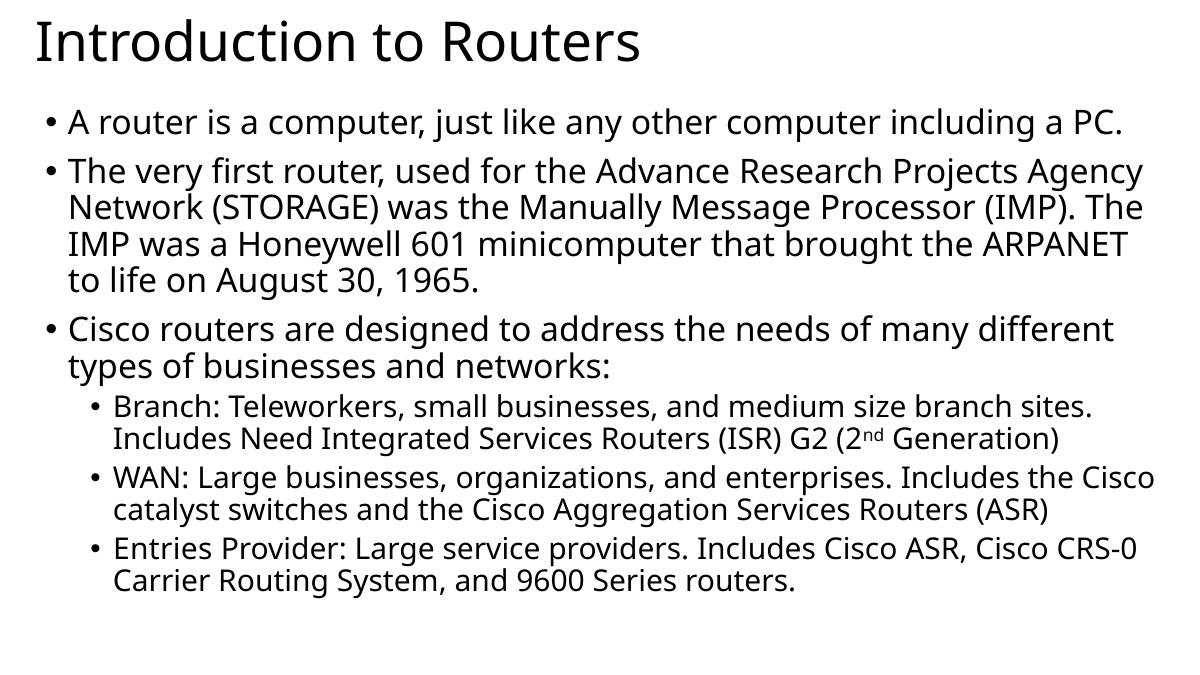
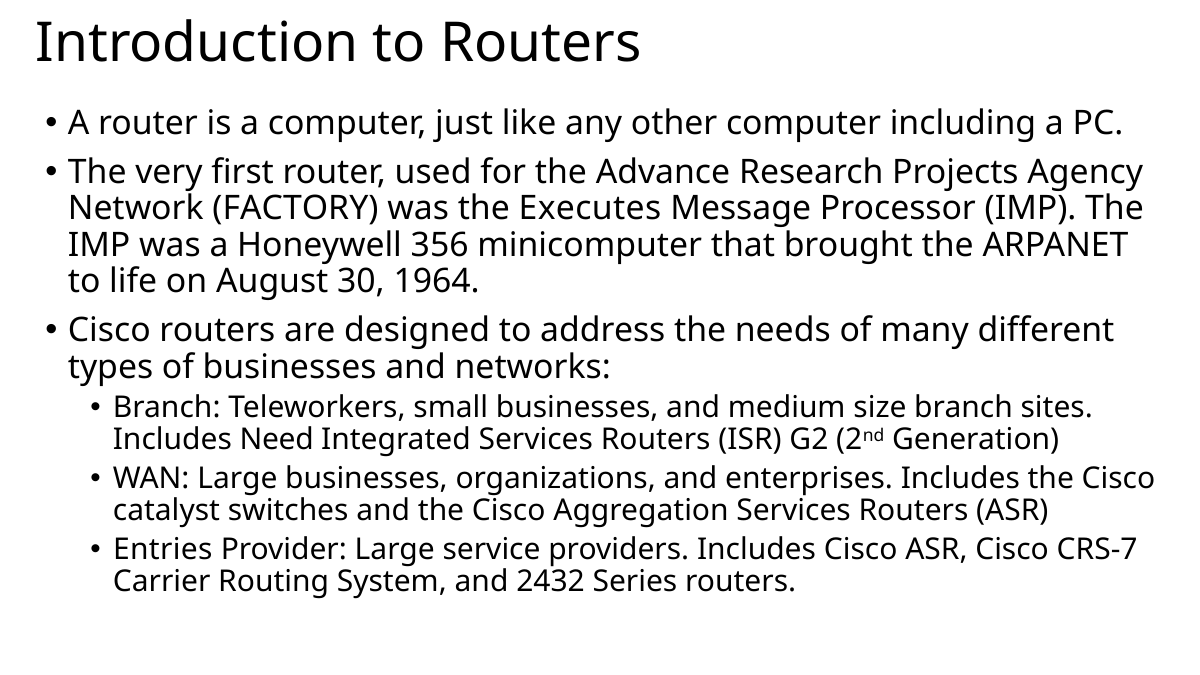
STORAGE: STORAGE -> FACTORY
Manually: Manually -> Executes
601: 601 -> 356
1965: 1965 -> 1964
CRS-0: CRS-0 -> CRS-7
9600: 9600 -> 2432
